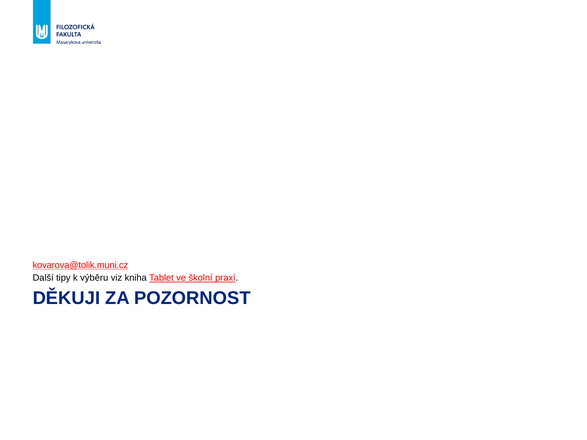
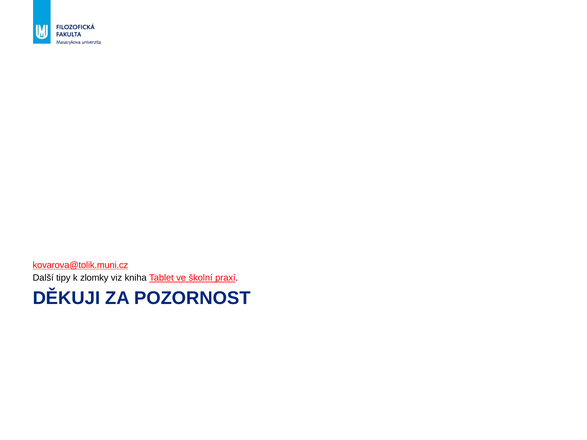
výběru: výběru -> zlomky
